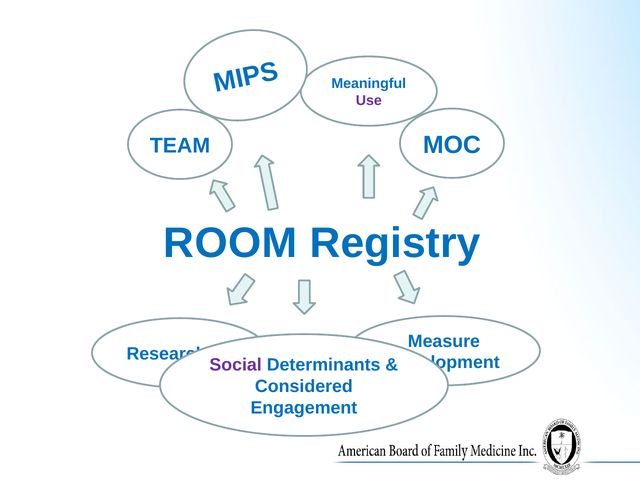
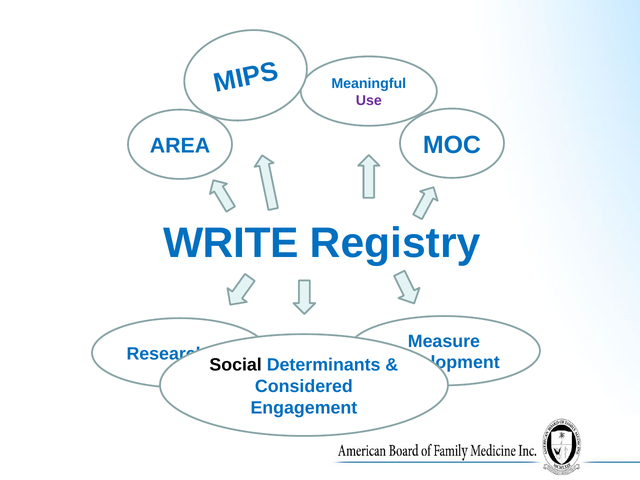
TEAM: TEAM -> AREA
ROOM: ROOM -> WRITE
Social colour: purple -> black
